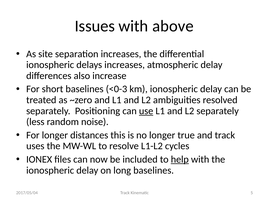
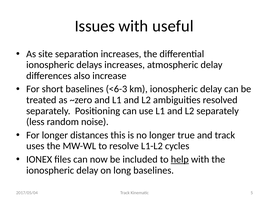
above: above -> useful
<0-3: <0-3 -> <6-3
use underline: present -> none
